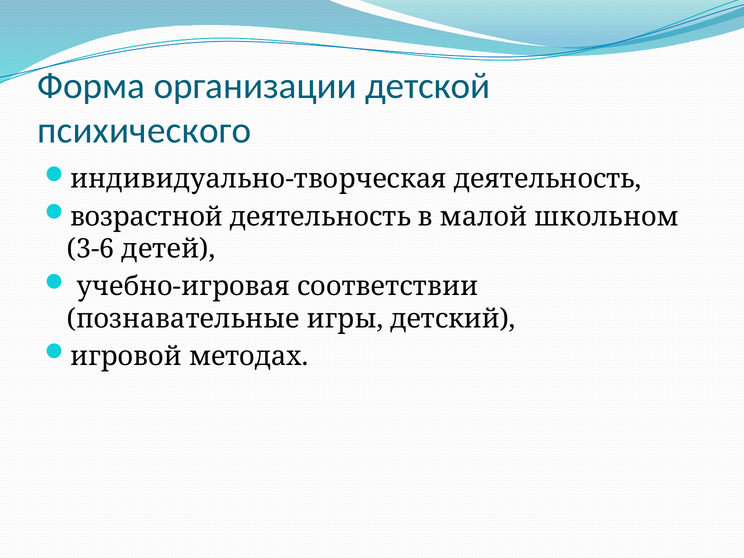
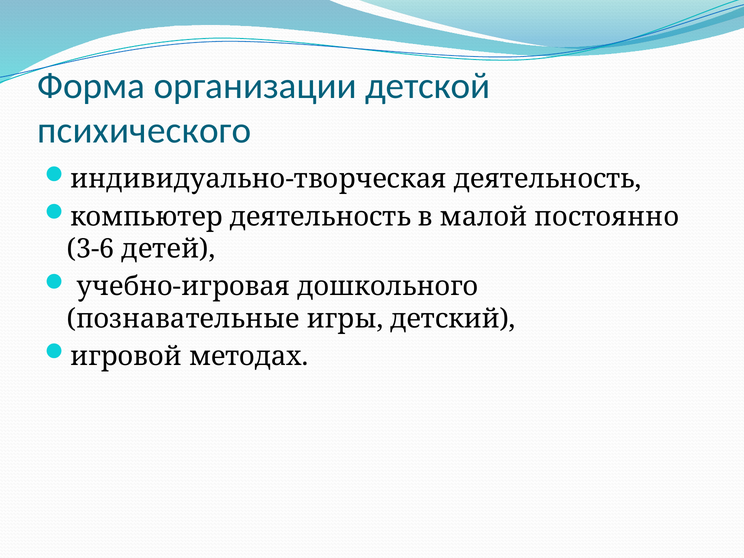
возрастной: возрастной -> компьютер
школьном: школьном -> постоянно
соответствии: соответствии -> дошкольного
